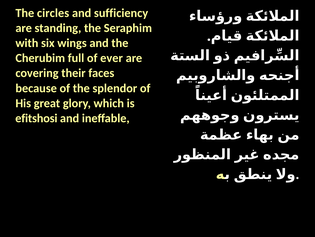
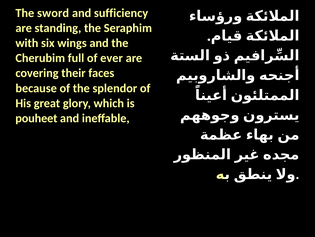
circles: circles -> sword
efitshosi: efitshosi -> pouheet
